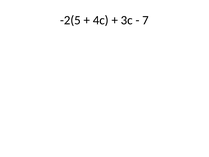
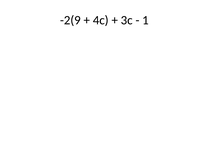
-2(5: -2(5 -> -2(9
7: 7 -> 1
